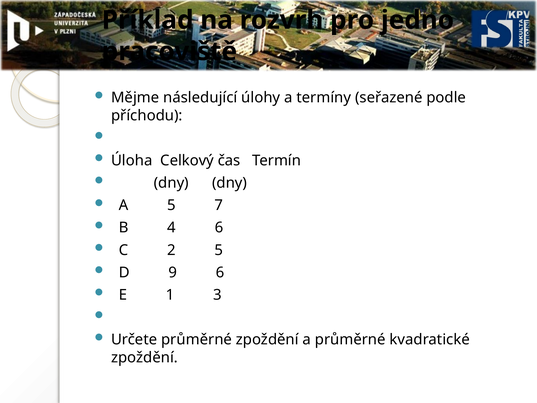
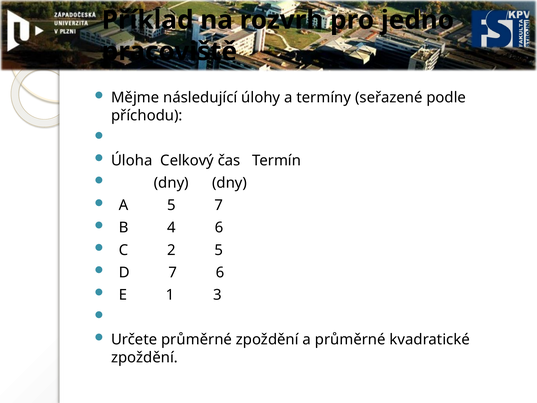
D 9: 9 -> 7
